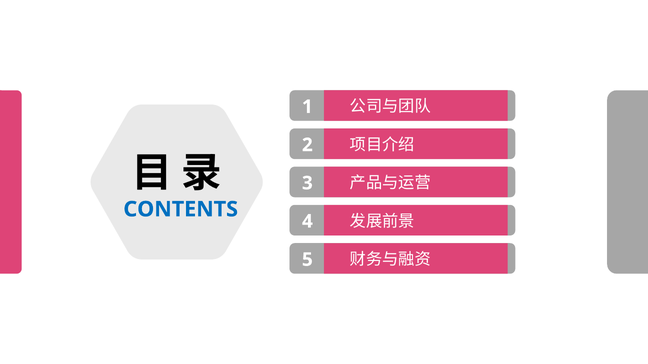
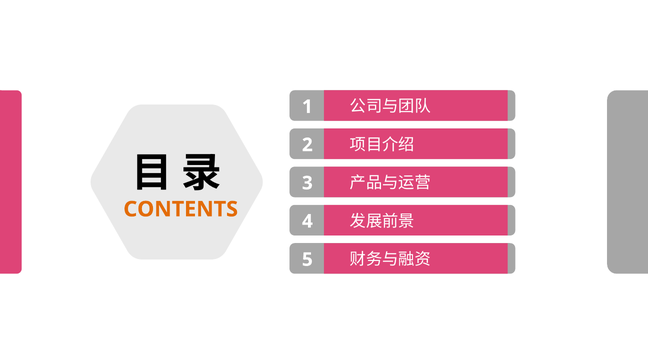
CONTENTS colour: blue -> orange
